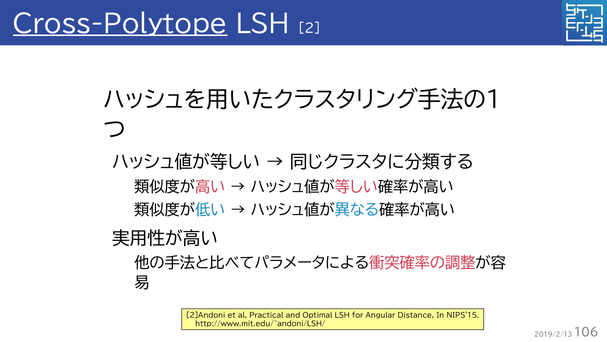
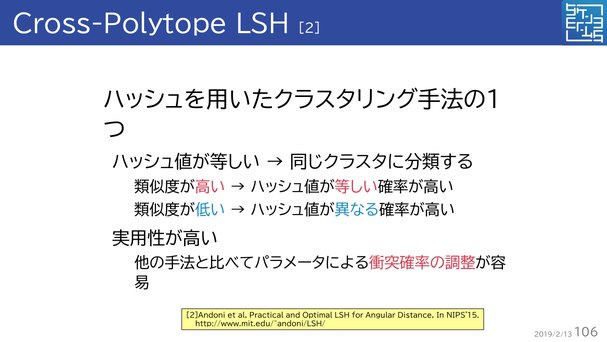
Cross-Polytope underline: present -> none
